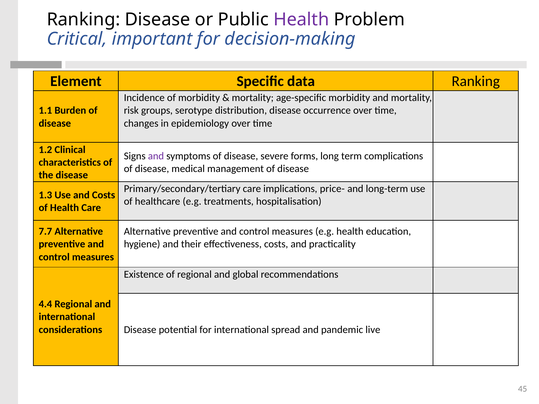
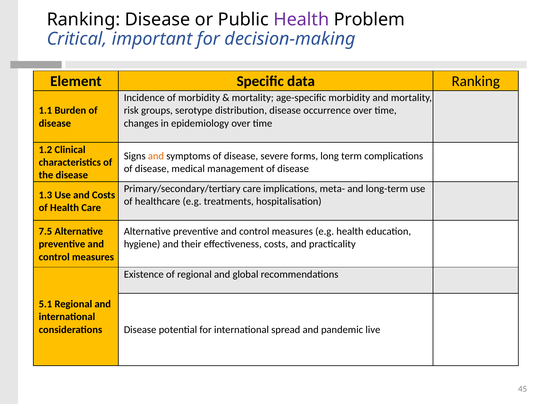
and at (156, 156) colour: purple -> orange
price-: price- -> meta-
7.7: 7.7 -> 7.5
4.4: 4.4 -> 5.1
